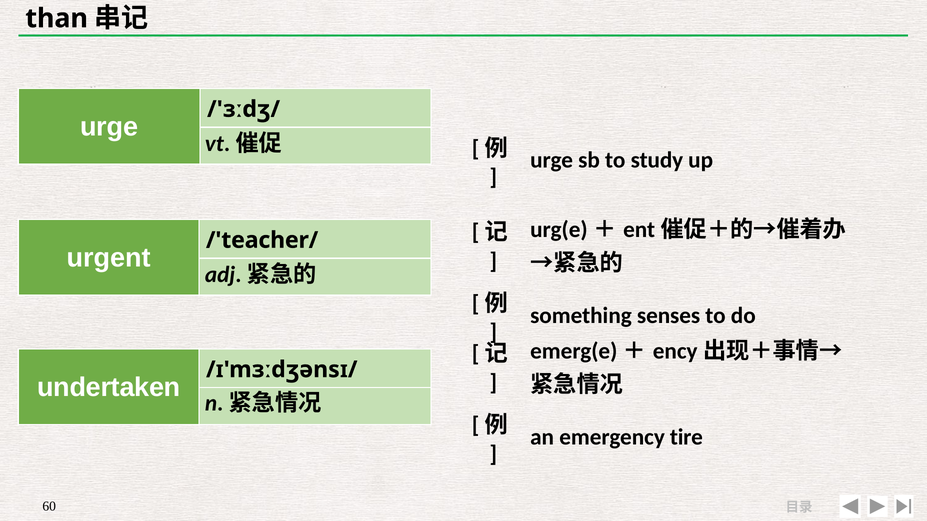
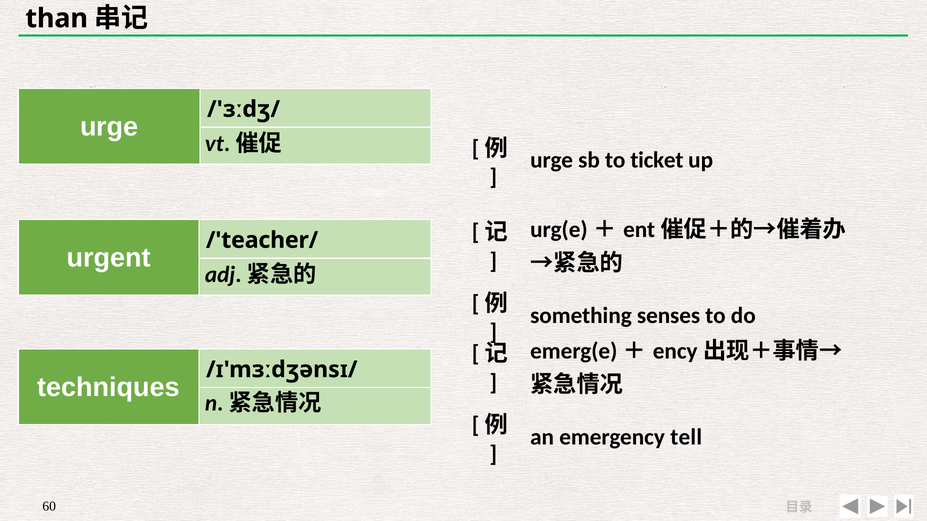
study: study -> ticket
undertaken: undertaken -> techniques
tire: tire -> tell
